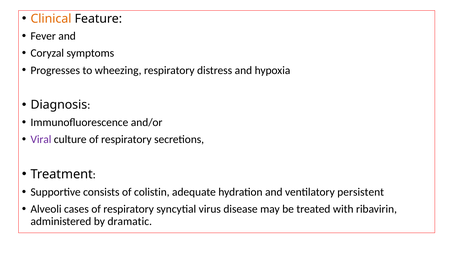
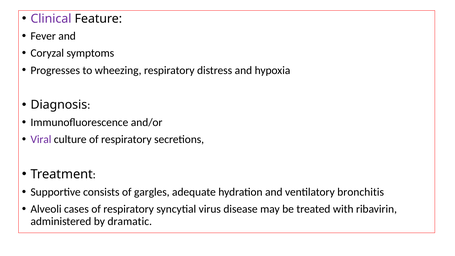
Clinical colour: orange -> purple
colistin: colistin -> gargles
persistent: persistent -> bronchitis
